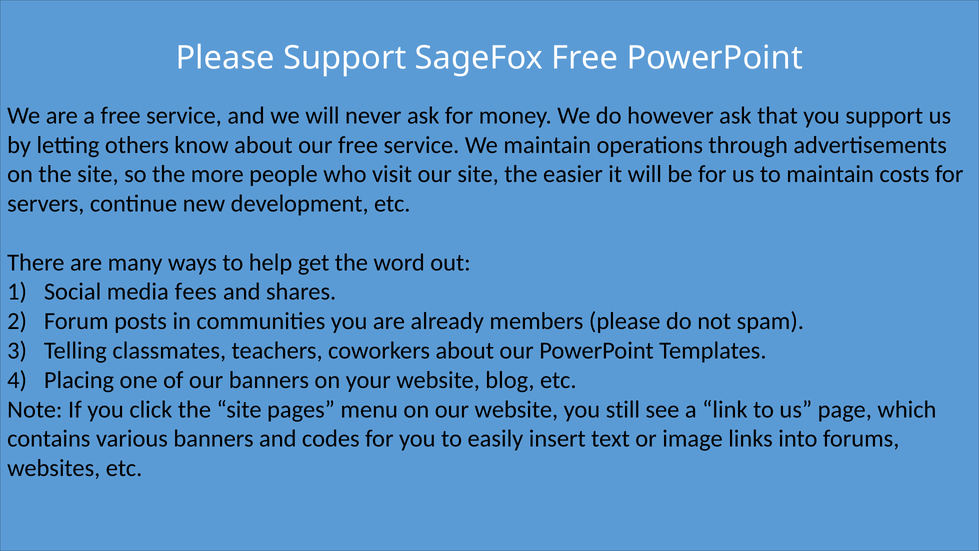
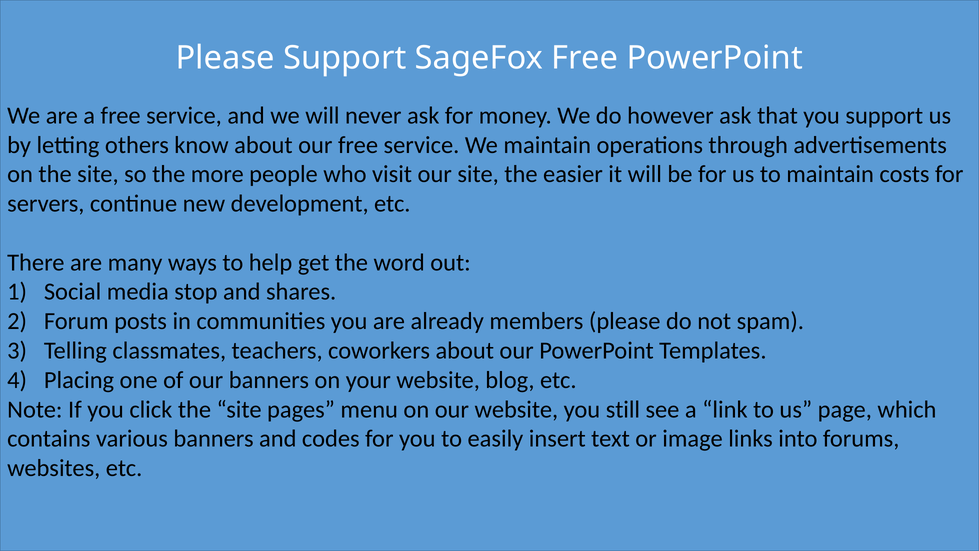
fees: fees -> stop
